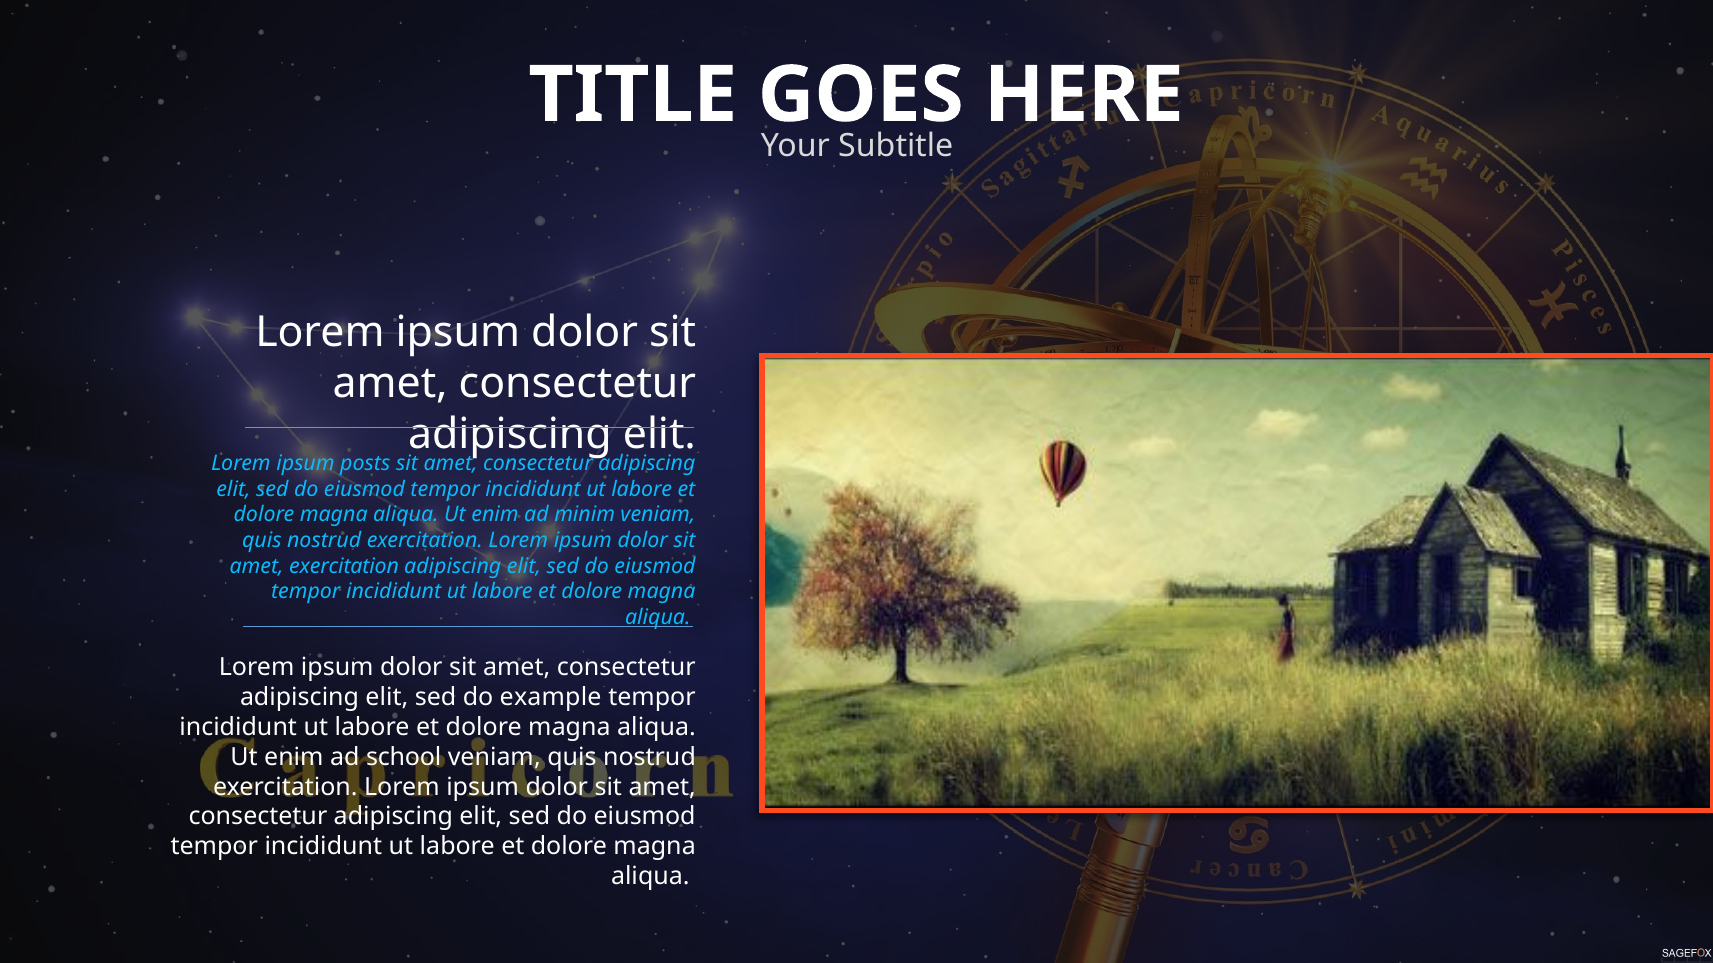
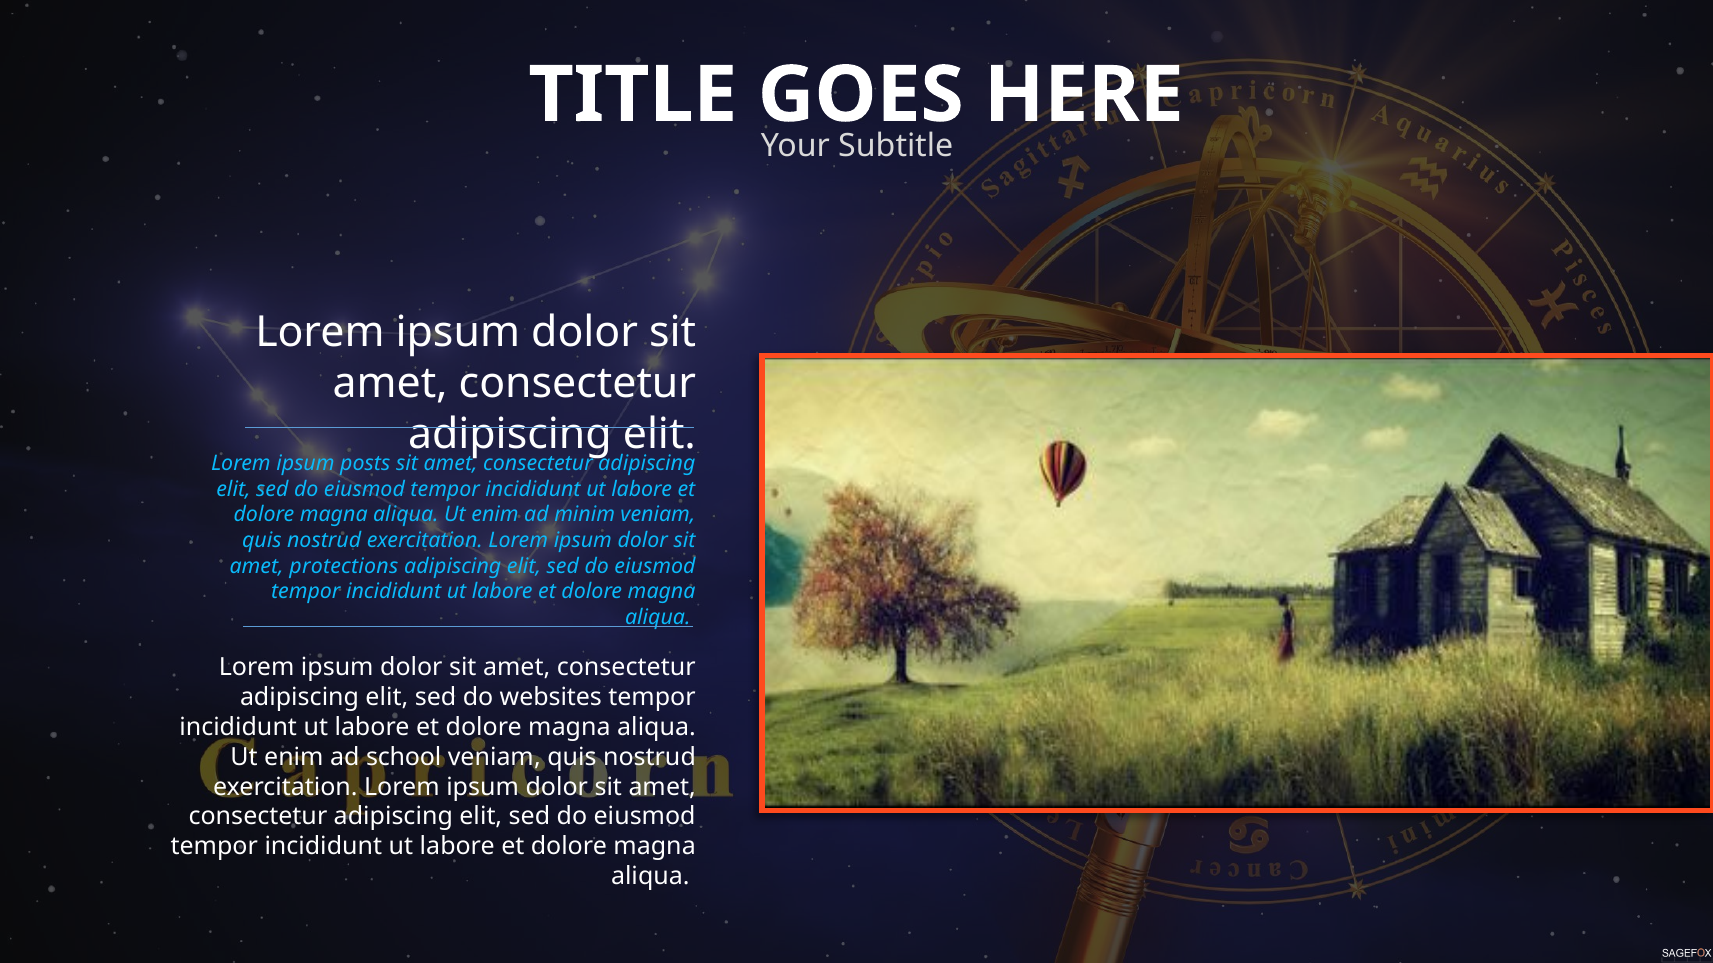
amet exercitation: exercitation -> protections
example: example -> websites
